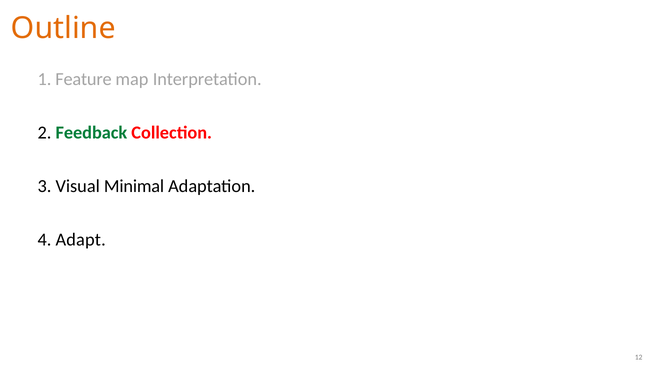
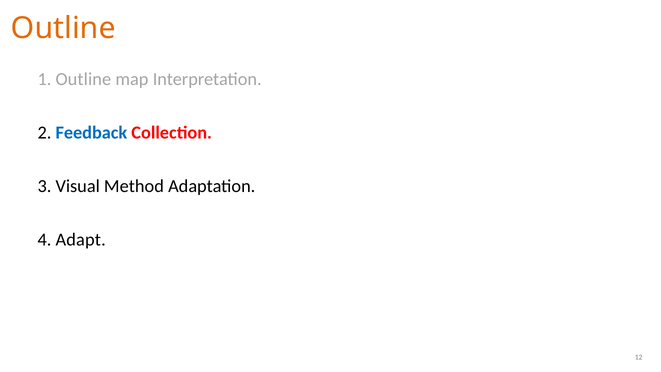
1 Feature: Feature -> Outline
Feedback colour: green -> blue
Minimal: Minimal -> Method
